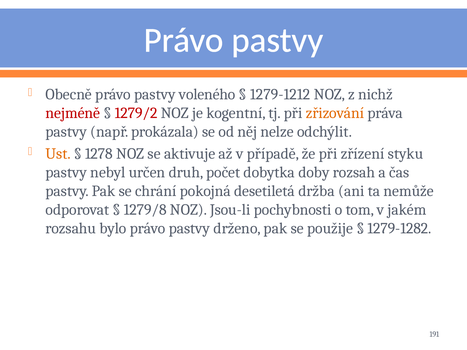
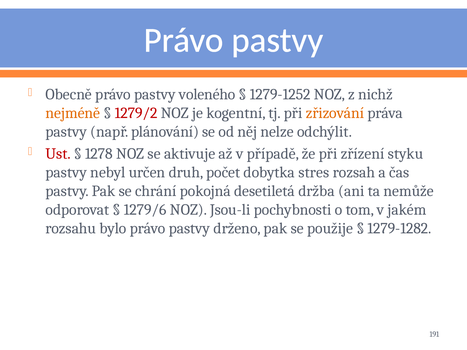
1279-1212: 1279-1212 -> 1279-1252
nejméně colour: red -> orange
prokázala: prokázala -> plánování
Ust colour: orange -> red
doby: doby -> stres
1279/8: 1279/8 -> 1279/6
